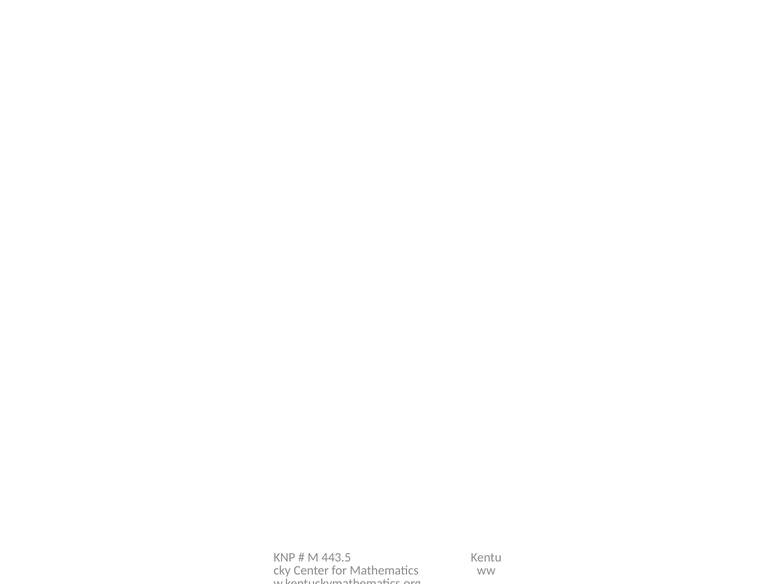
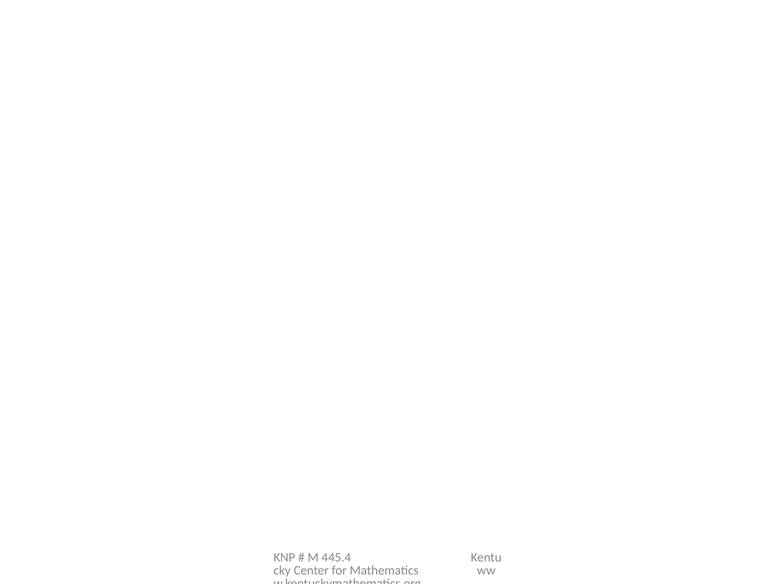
443.5: 443.5 -> 445.4
